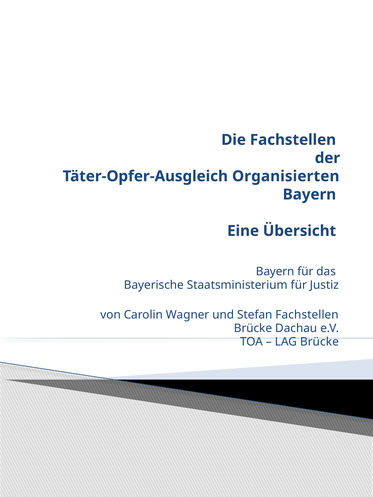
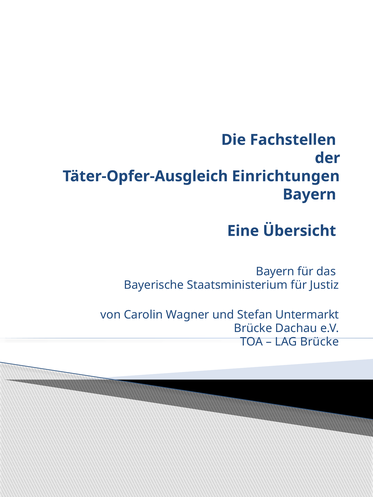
Organisierten: Organisierten -> Einrichtungen
Stefan Fachstellen: Fachstellen -> Untermarkt
